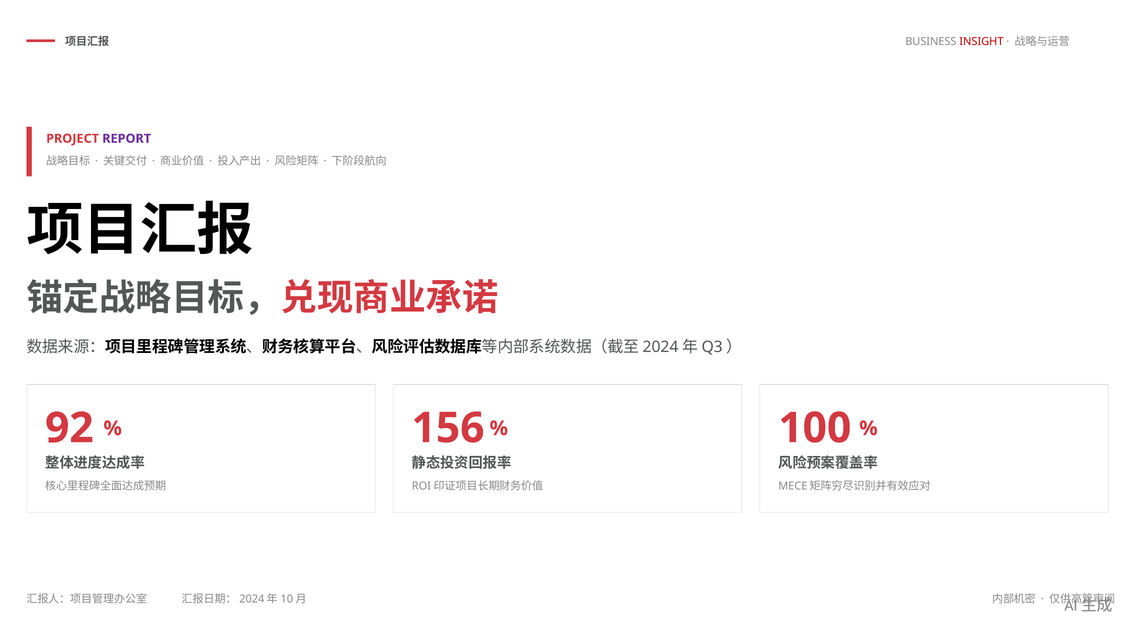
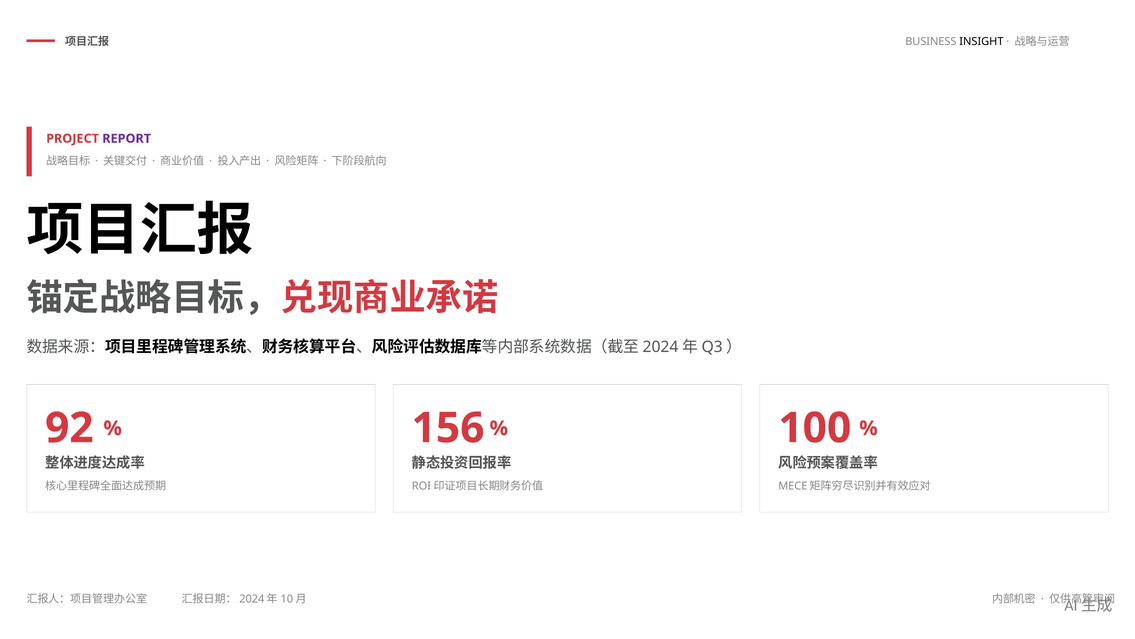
INSIGHT colour: red -> black
